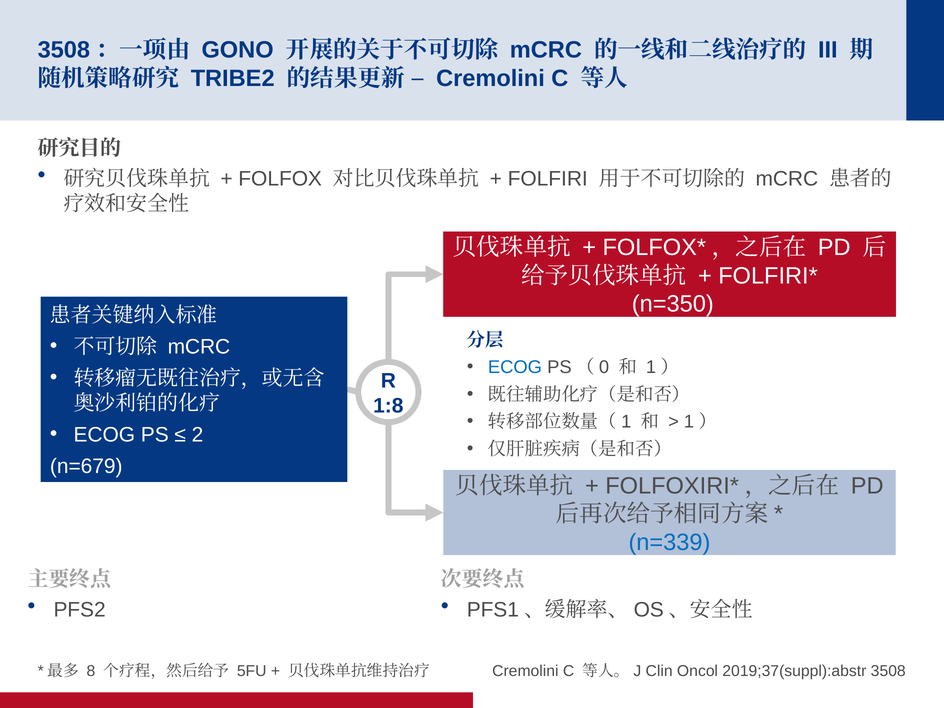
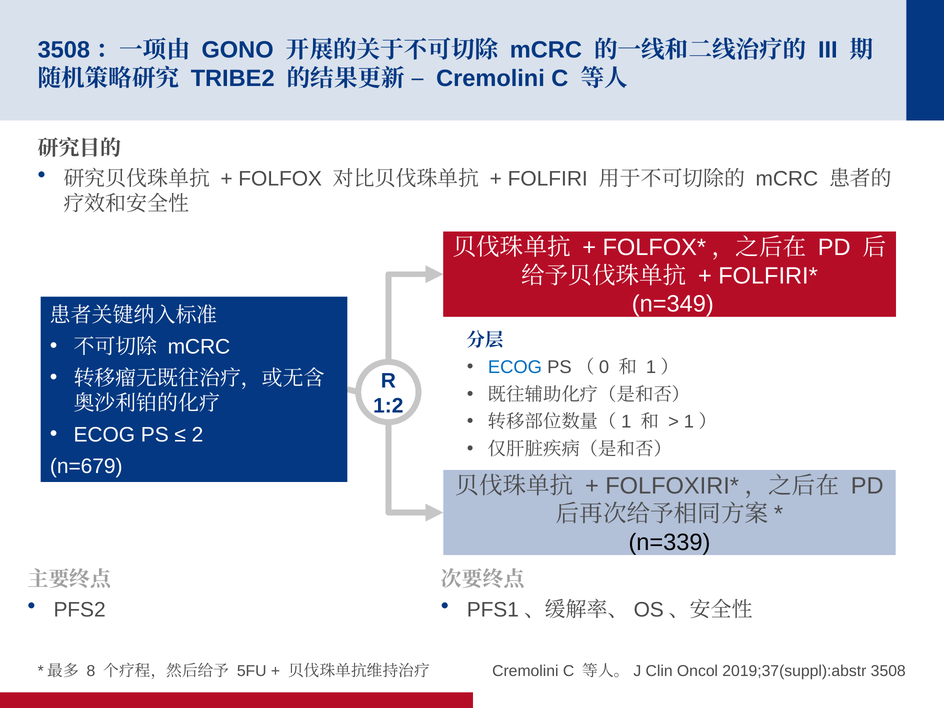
n=350: n=350 -> n=349
1:8: 1:8 -> 1:2
n=339 colour: blue -> black
